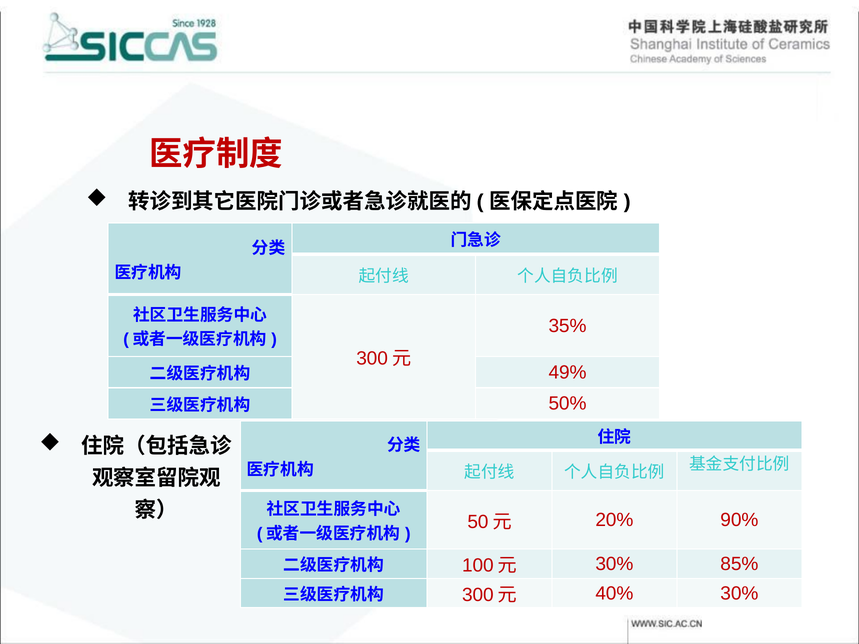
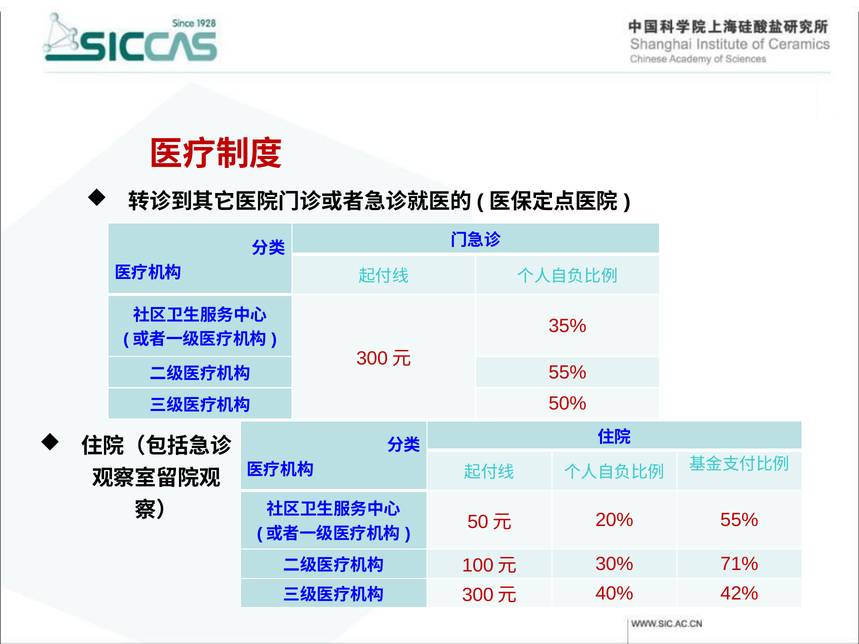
49% at (568, 373): 49% -> 55%
20% 90%: 90% -> 55%
85%: 85% -> 71%
40% 30%: 30% -> 42%
